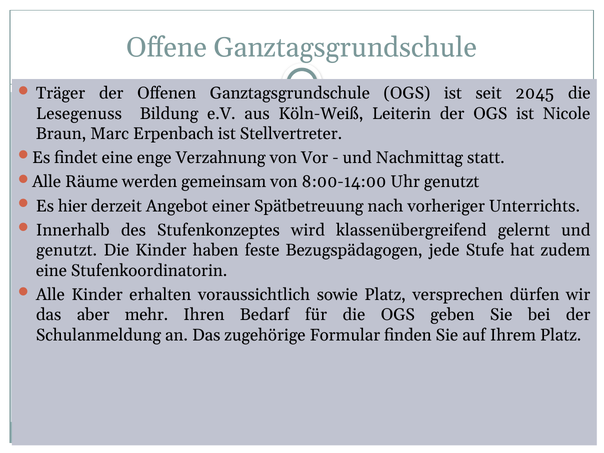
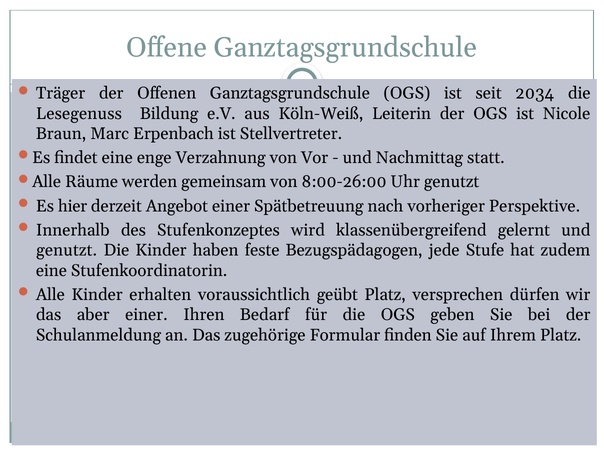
2045: 2045 -> 2034
8:00-14:00: 8:00-14:00 -> 8:00-26:00
Unterrichts: Unterrichts -> Perspektive
sowie: sowie -> geübt
aber mehr: mehr -> einer
